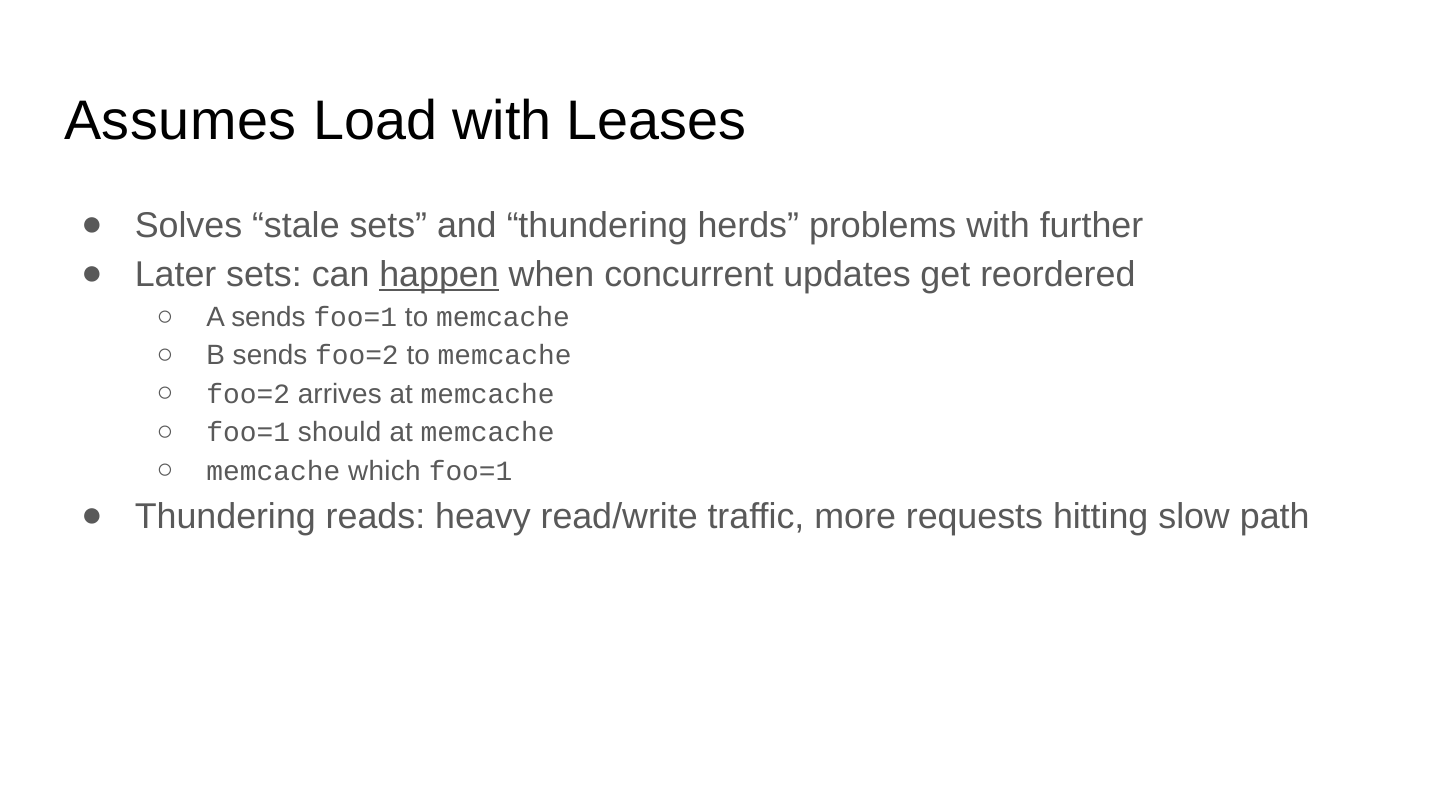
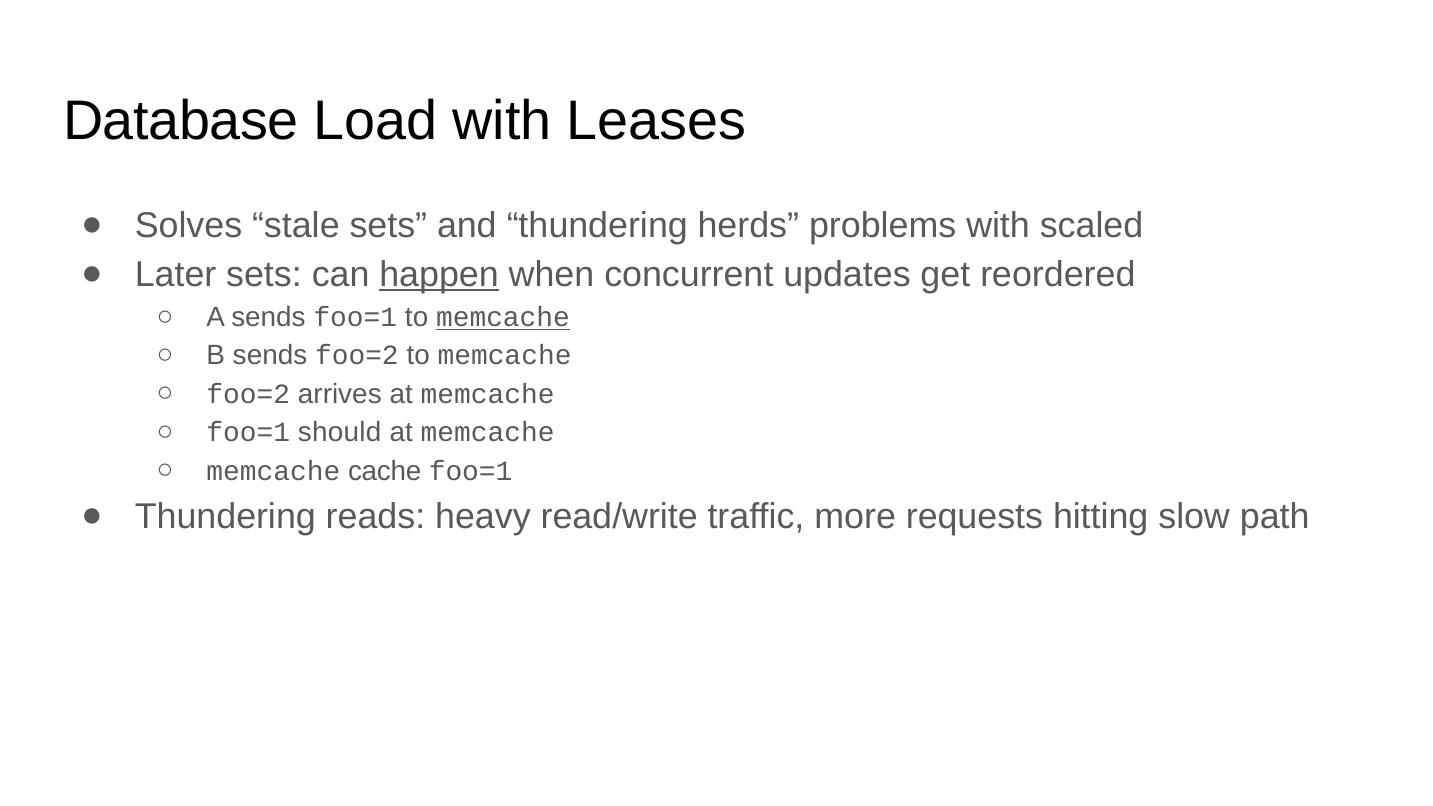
Assumes: Assumes -> Database
further: further -> scaled
memcache at (503, 317) underline: none -> present
which: which -> cache
